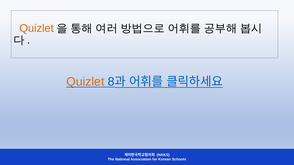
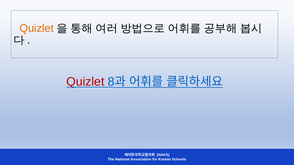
Quizlet at (85, 82) colour: orange -> red
